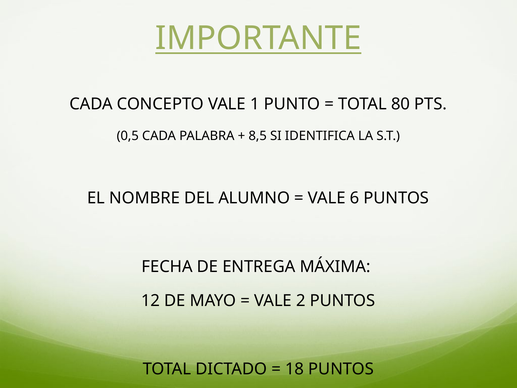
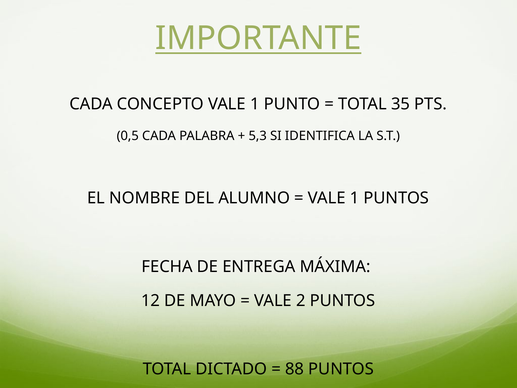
80: 80 -> 35
8,5: 8,5 -> 5,3
6 at (355, 198): 6 -> 1
18: 18 -> 88
